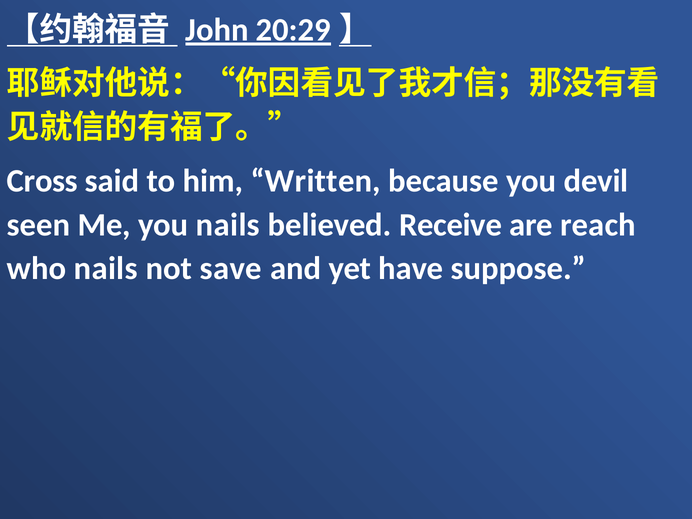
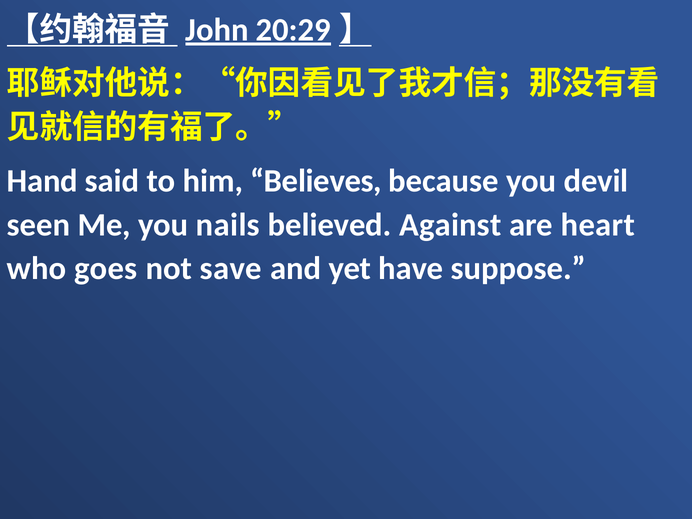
Cross: Cross -> Hand
Written: Written -> Believes
Receive: Receive -> Against
reach: reach -> heart
who nails: nails -> goes
